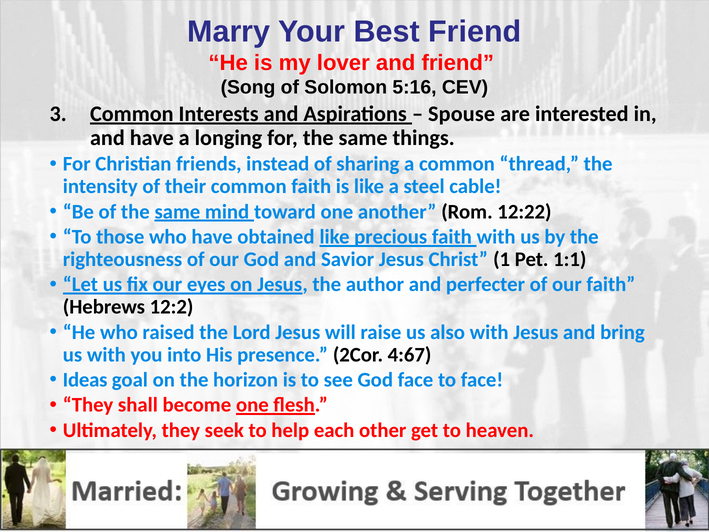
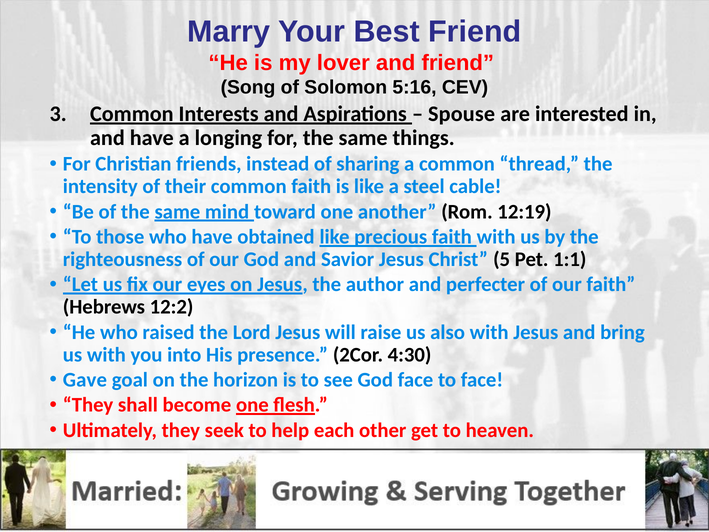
12:22: 12:22 -> 12:19
1: 1 -> 5
4:67: 4:67 -> 4:30
Ideas: Ideas -> Gave
